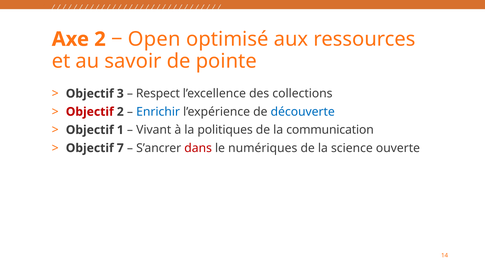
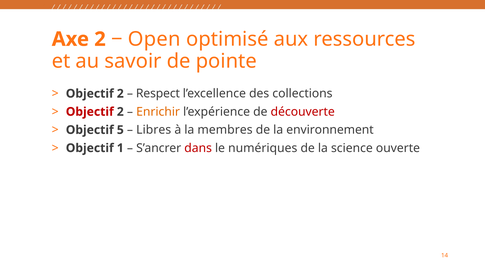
3 at (120, 94): 3 -> 2
Enrichir colour: blue -> orange
découverte colour: blue -> red
1: 1 -> 5
Vivant: Vivant -> Libres
politiques: politiques -> membres
communication: communication -> environnement
7: 7 -> 1
